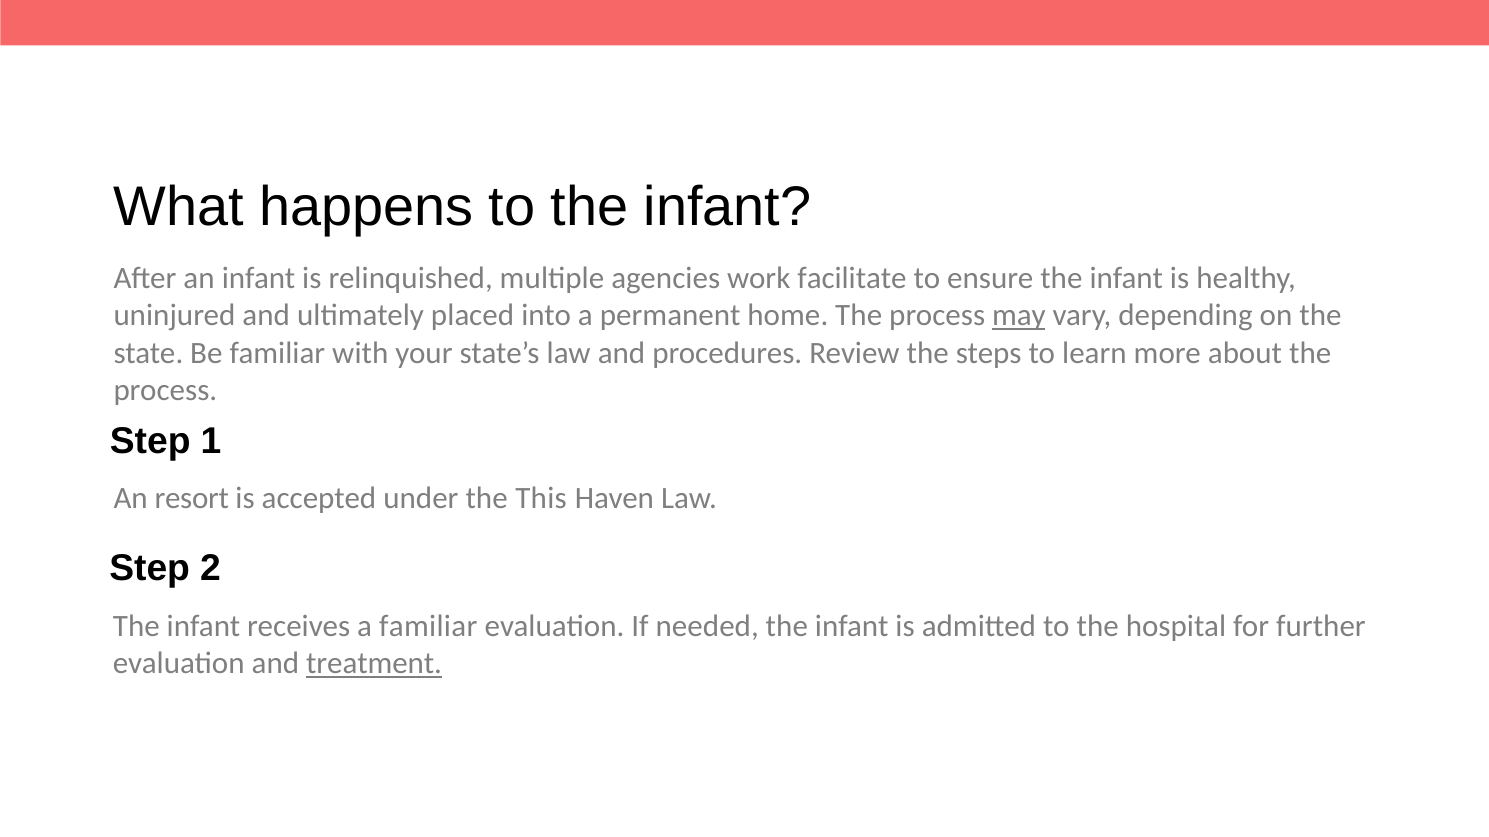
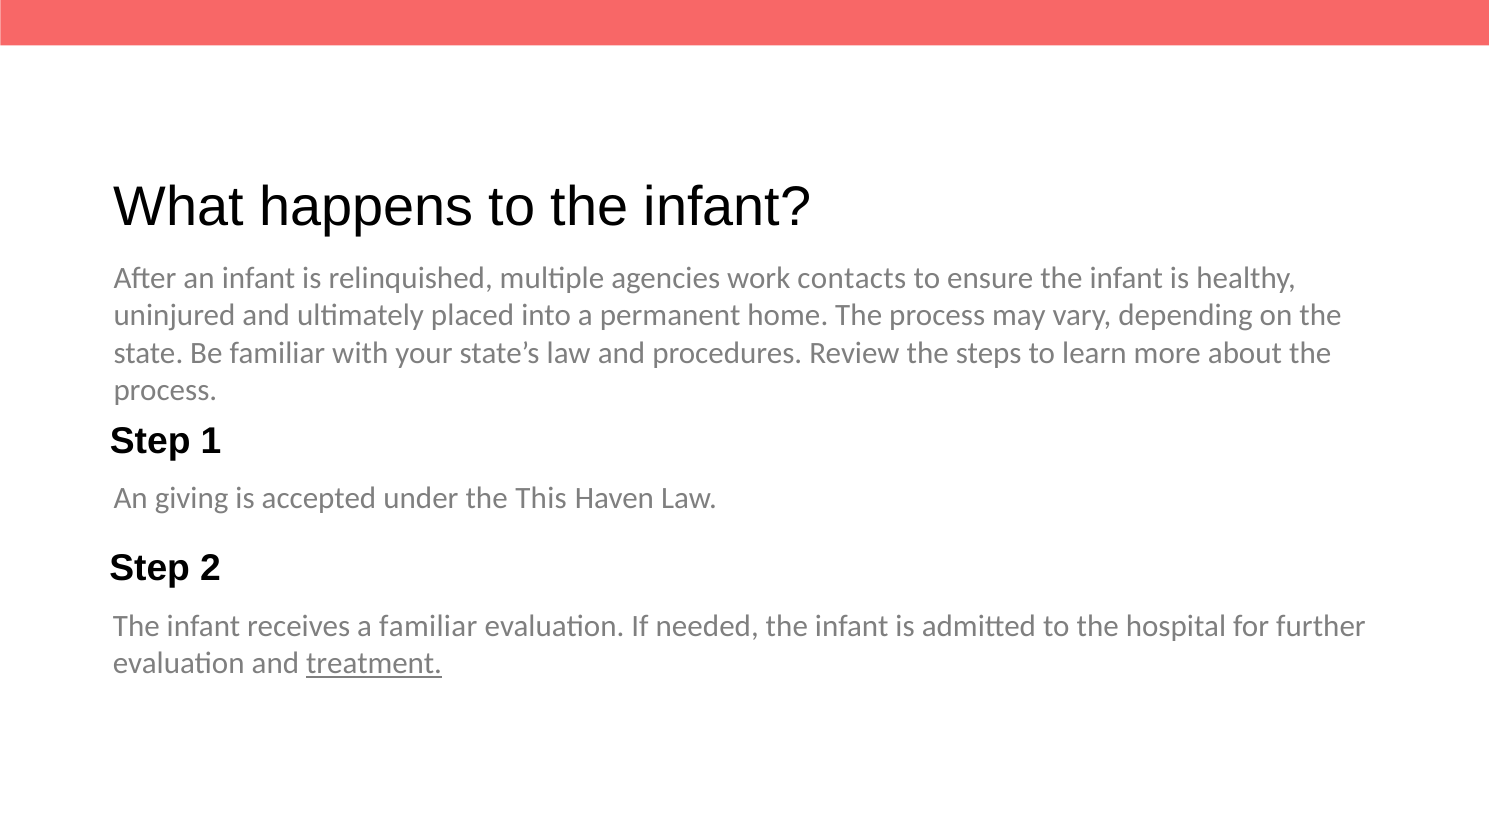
facilitate: facilitate -> contacts
may underline: present -> none
resort: resort -> giving
